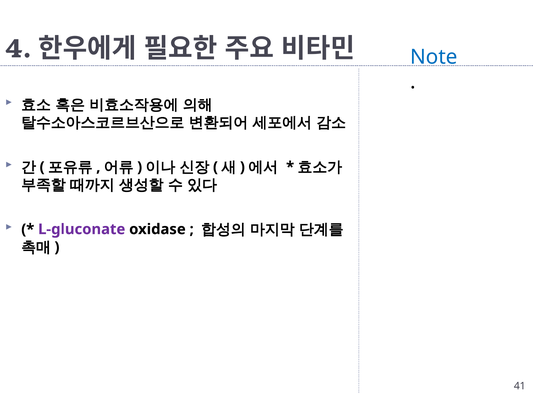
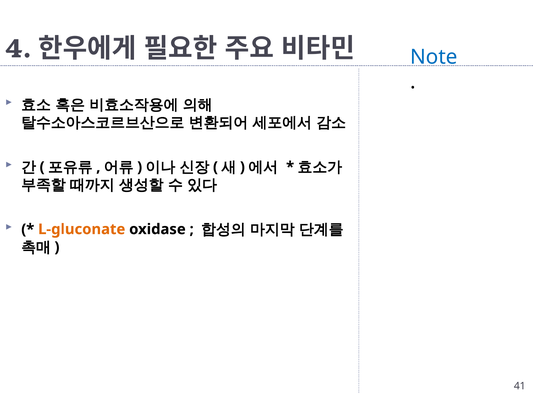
L-gluconate colour: purple -> orange
